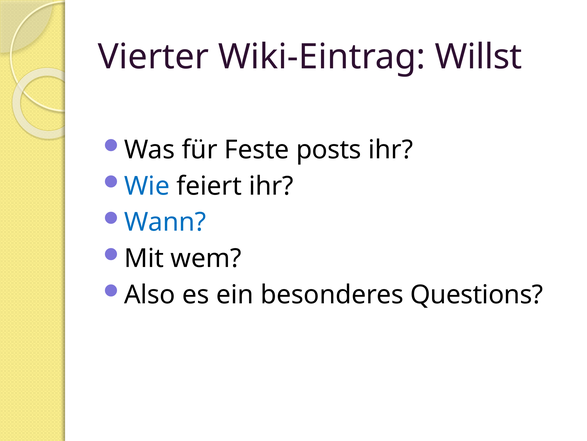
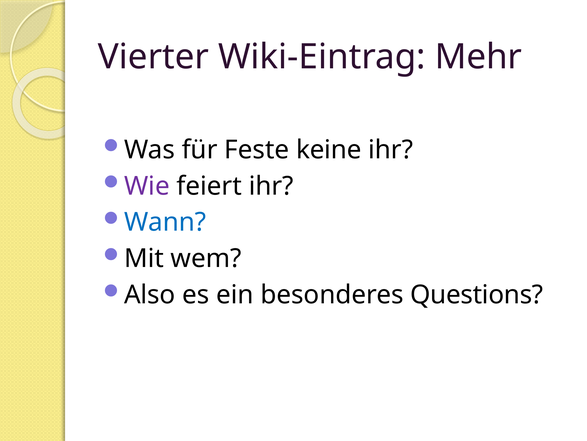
Willst: Willst -> Mehr
posts: posts -> keine
Wie colour: blue -> purple
